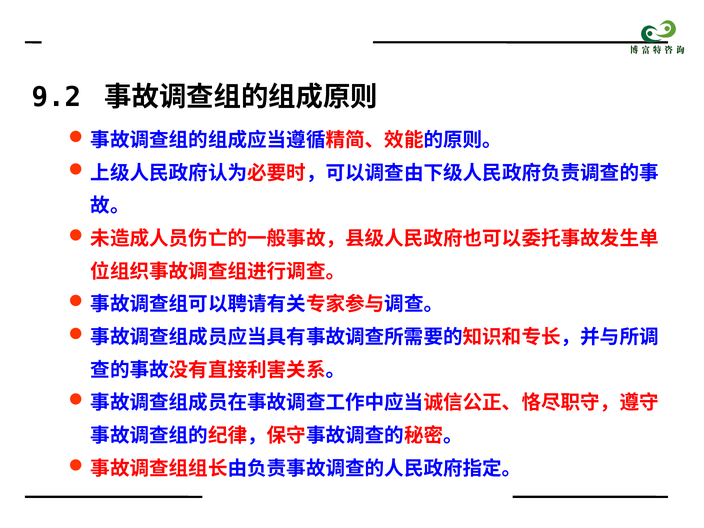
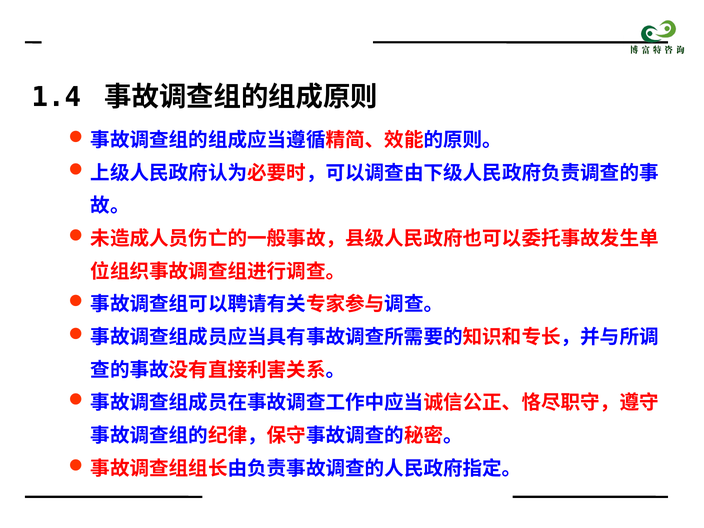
9.2: 9.2 -> 1.4
